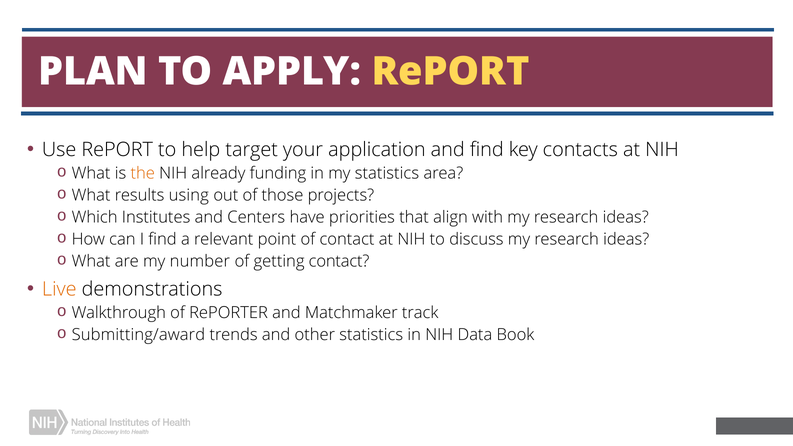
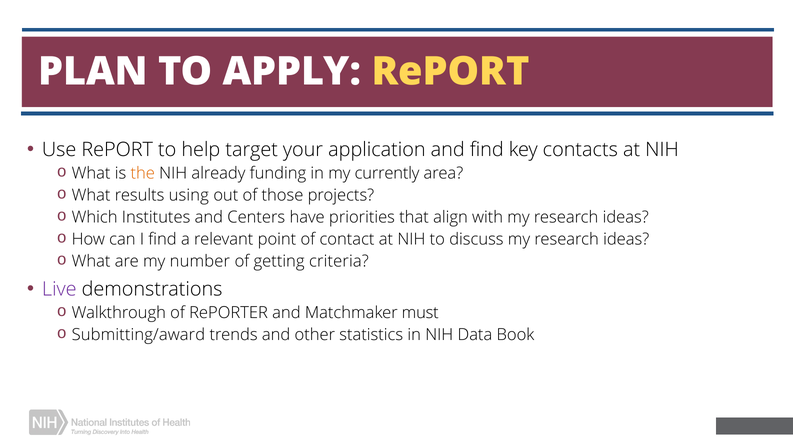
my statistics: statistics -> currently
getting contact: contact -> criteria
Live colour: orange -> purple
track: track -> must
